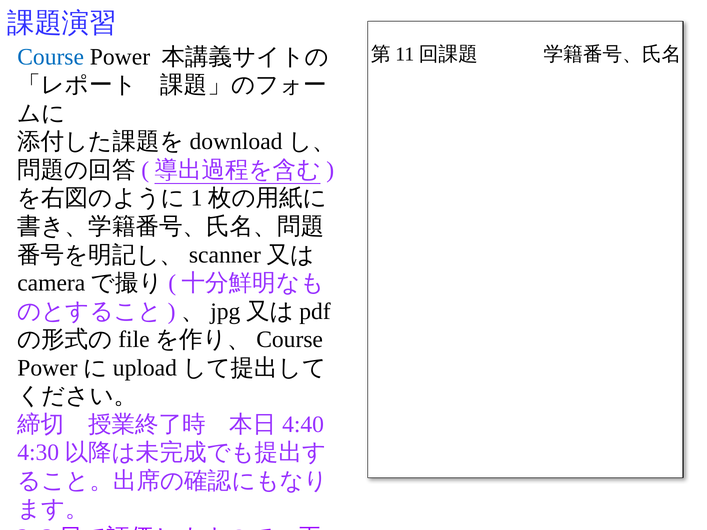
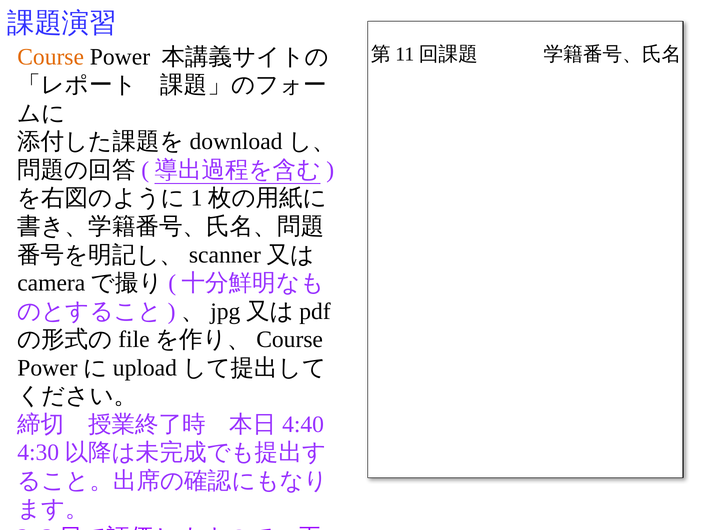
Course colour: blue -> orange
